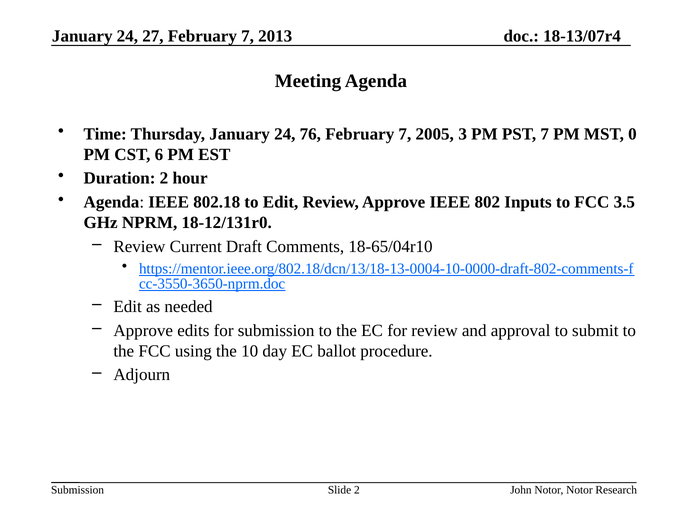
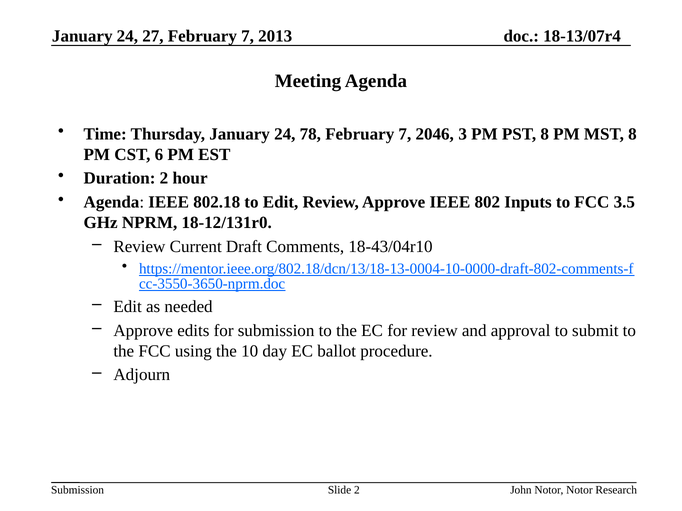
76: 76 -> 78
2005: 2005 -> 2046
PST 7: 7 -> 8
MST 0: 0 -> 8
18-65/04r10: 18-65/04r10 -> 18-43/04r10
